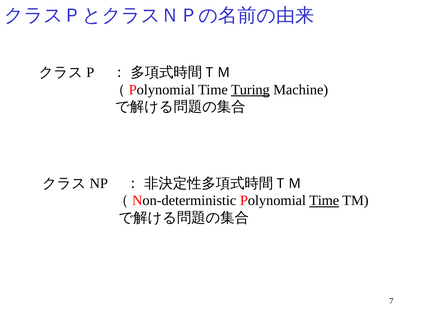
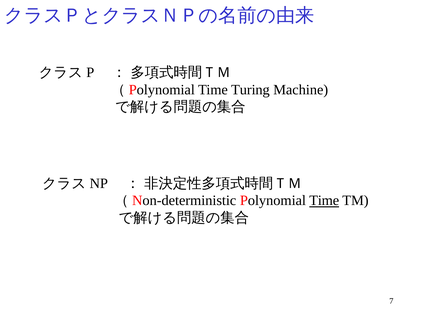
Turing underline: present -> none
